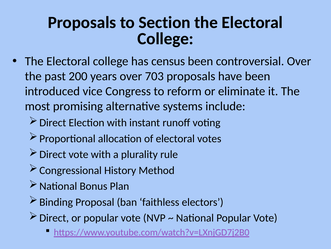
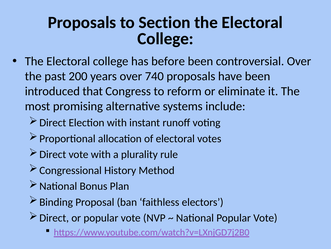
census: census -> before
703: 703 -> 740
vice: vice -> that
